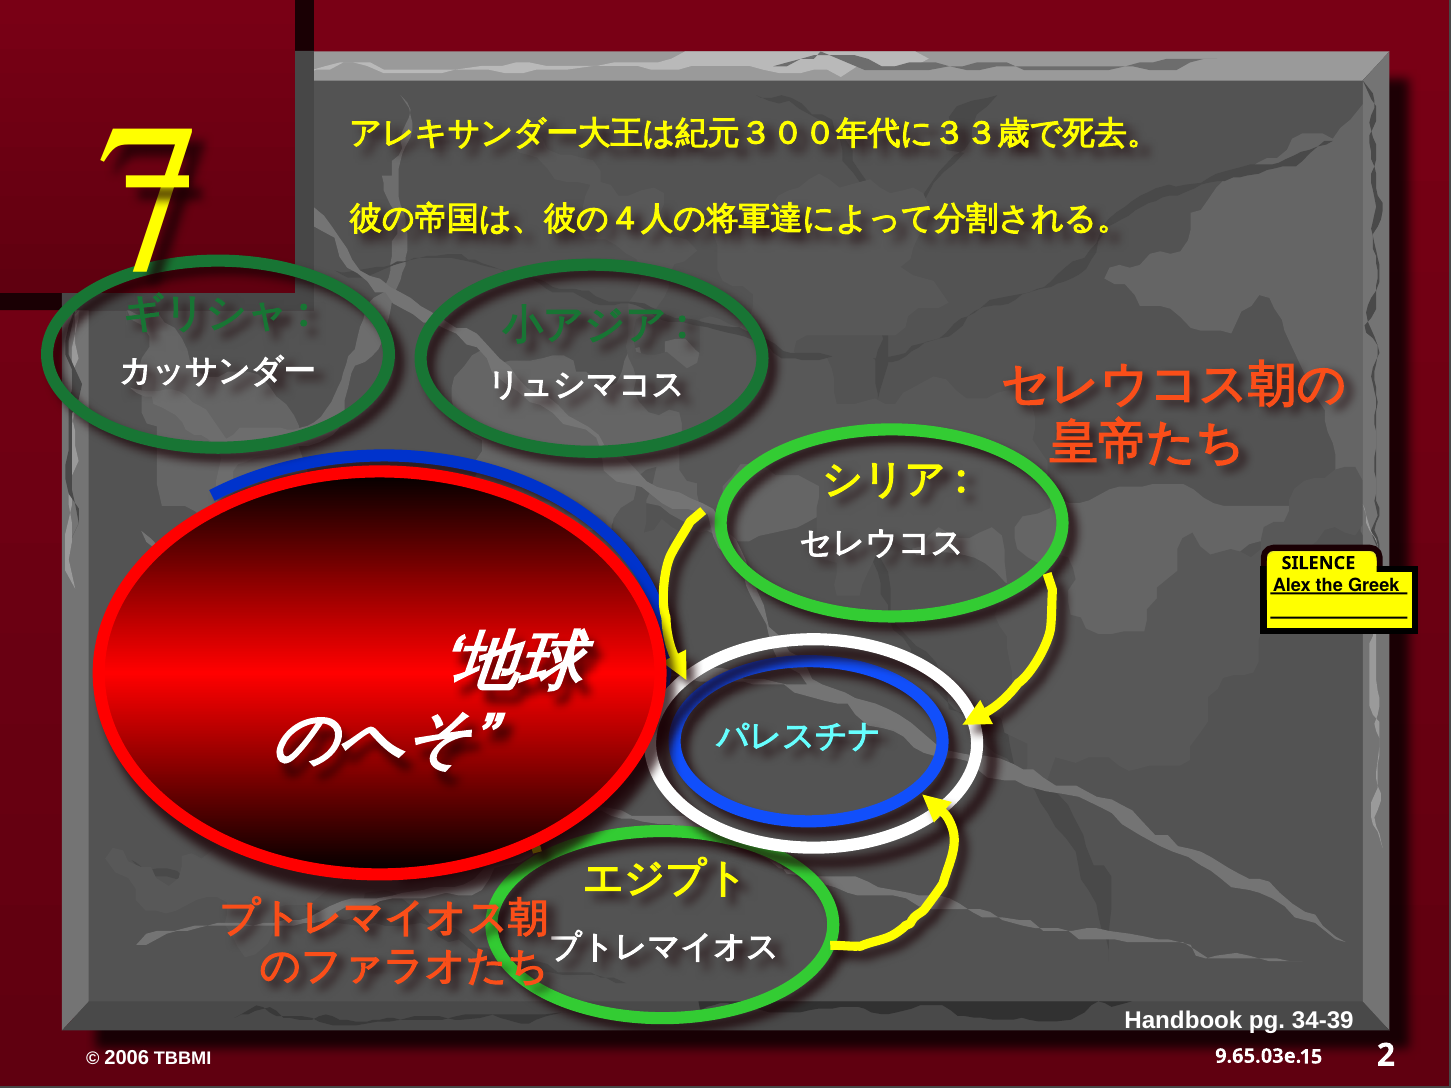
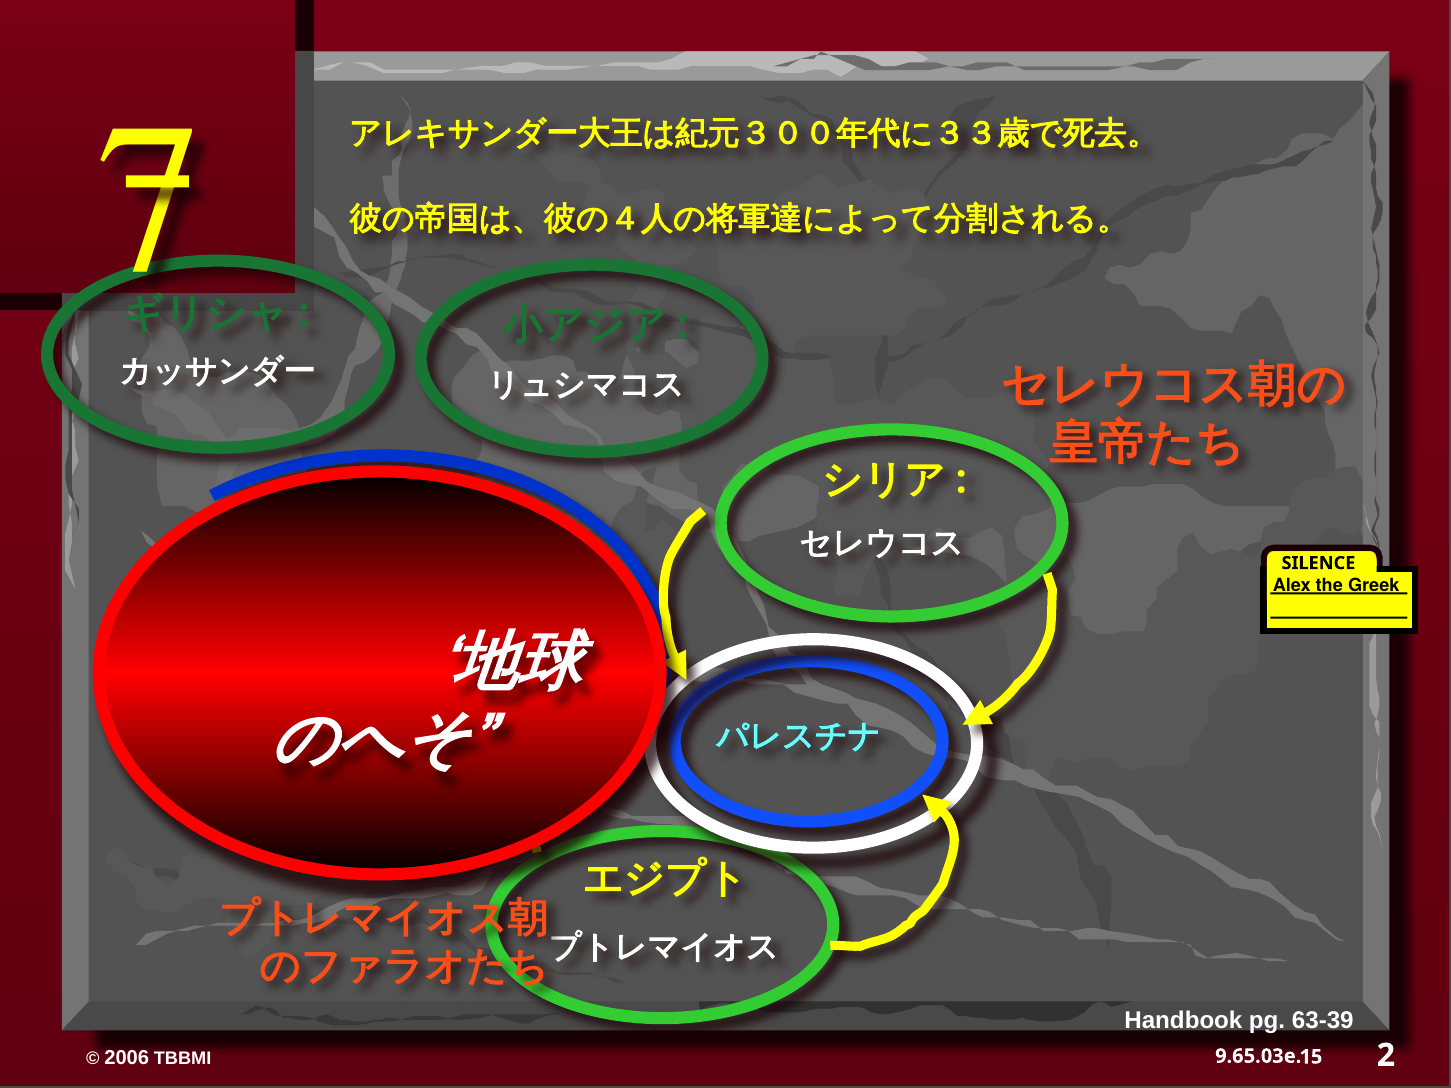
34-39: 34-39 -> 63-39
